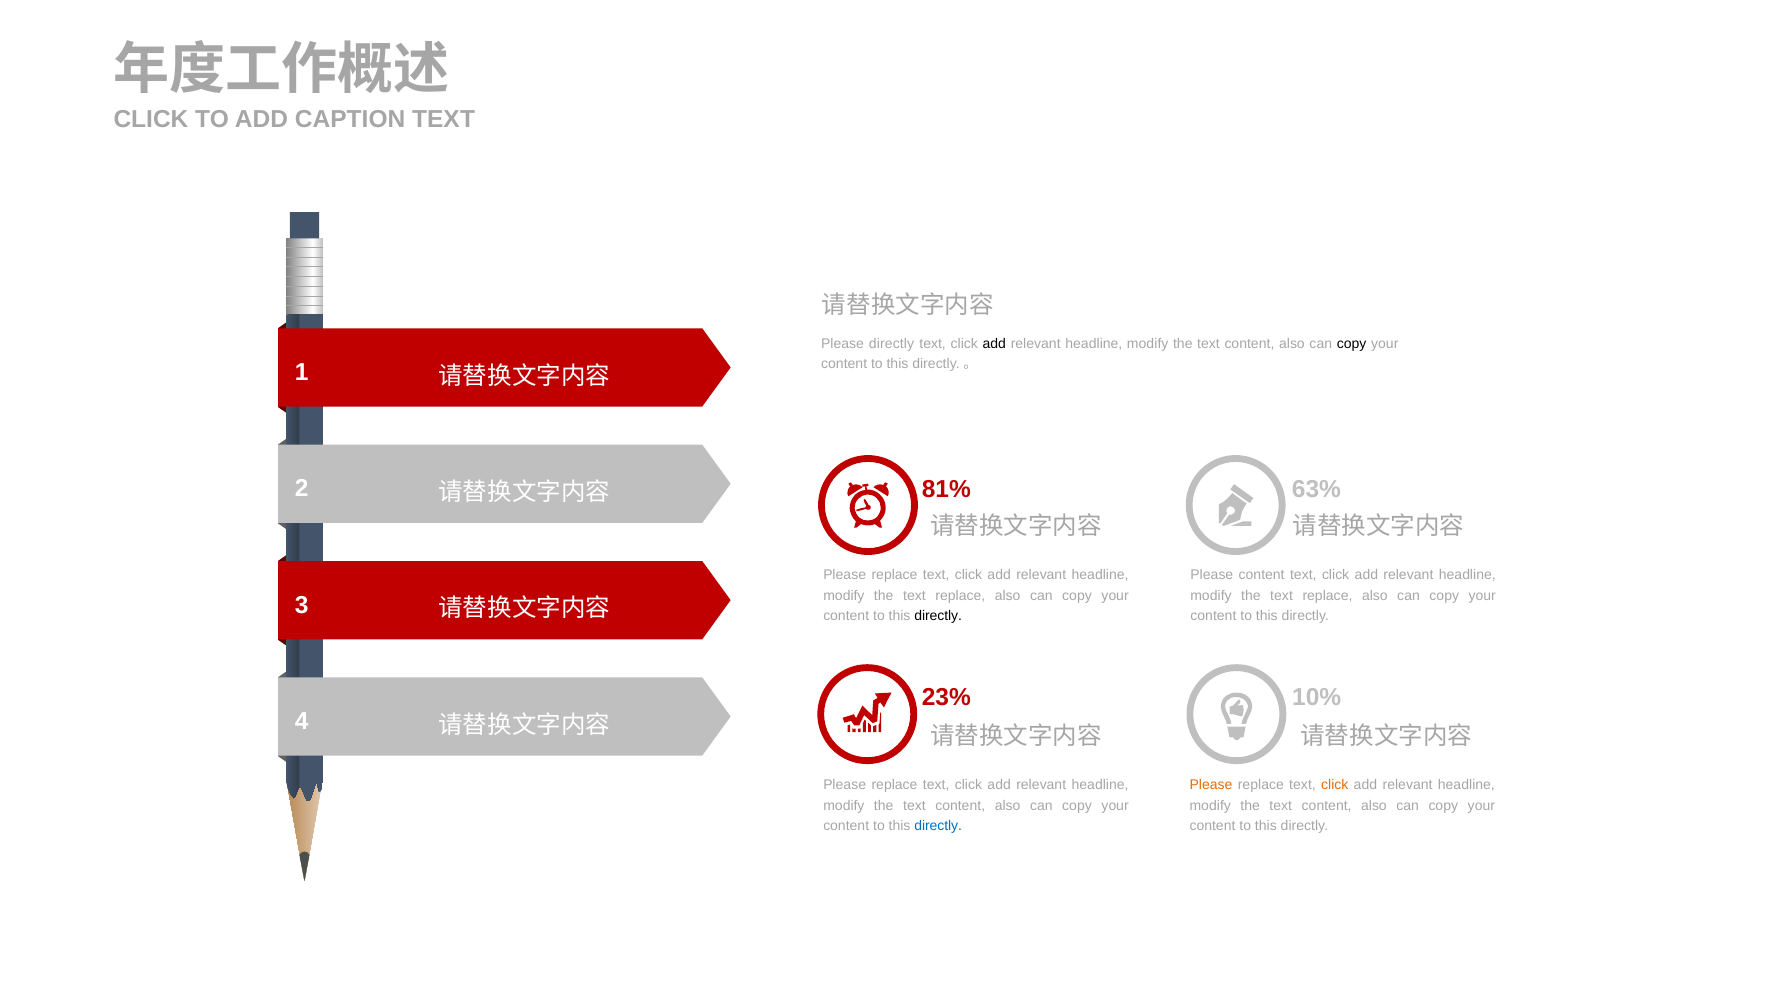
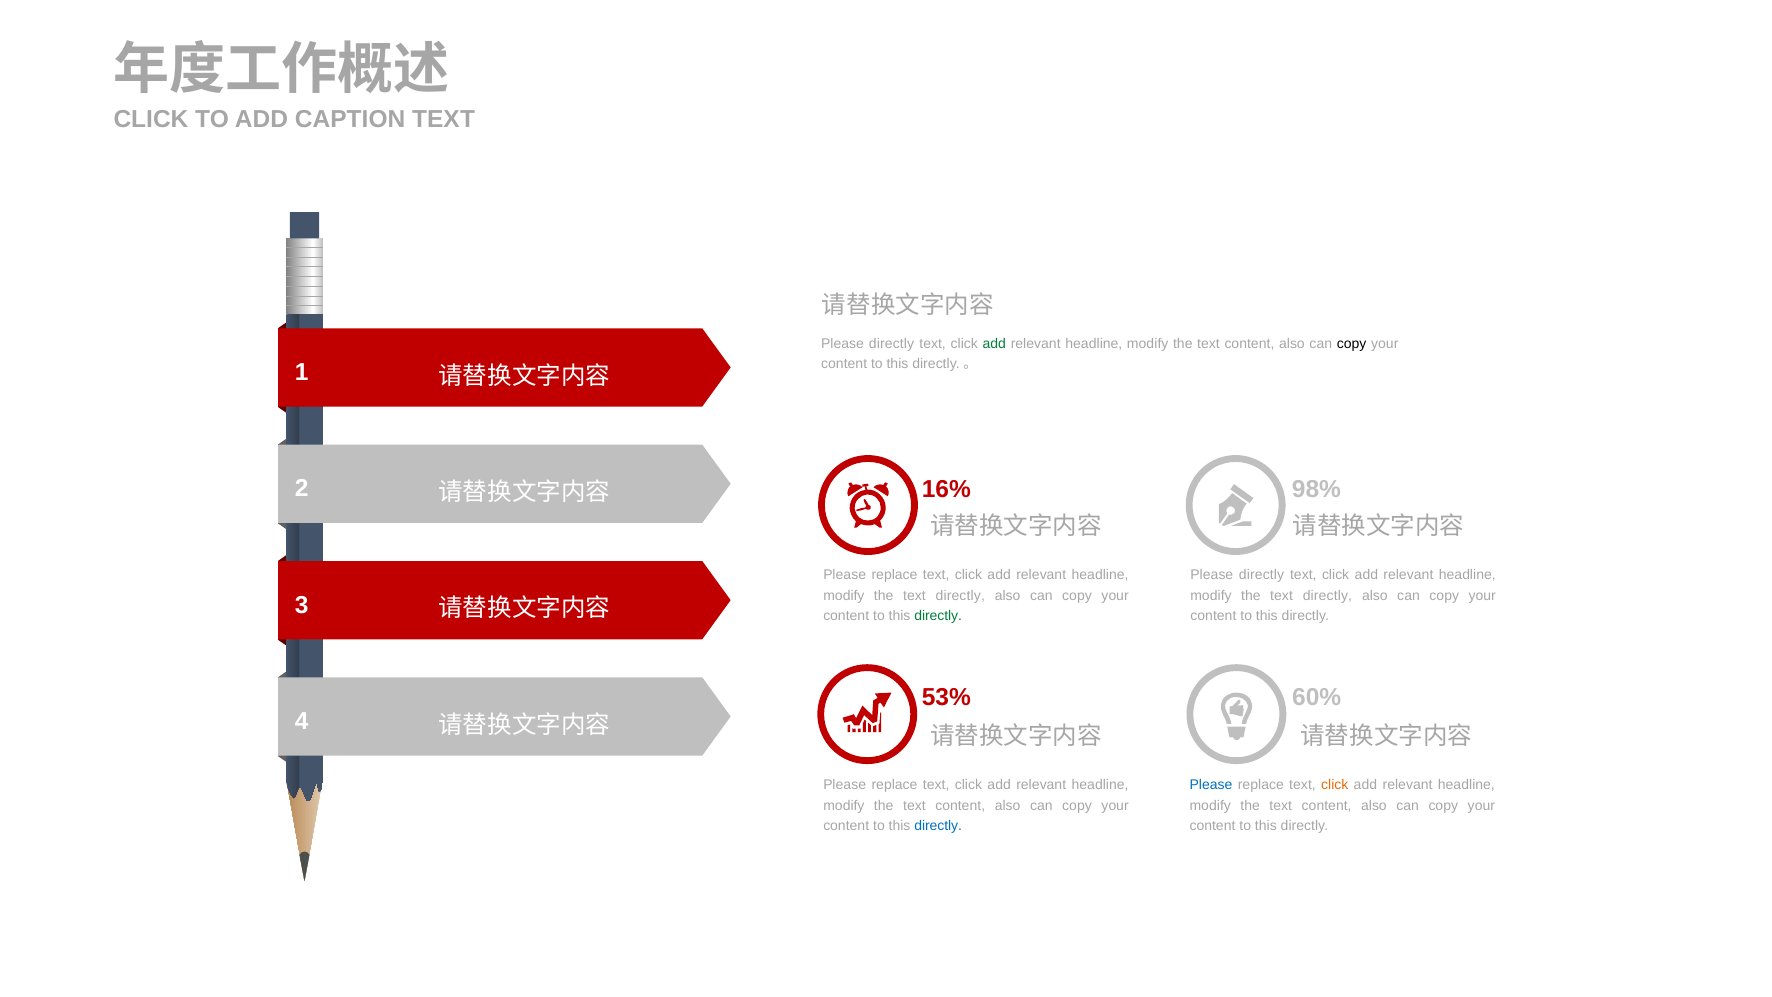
add at (994, 343) colour: black -> green
81%: 81% -> 16%
63%: 63% -> 98%
content at (1262, 575): content -> directly
replace at (960, 595): replace -> directly
replace at (1327, 595): replace -> directly
directly at (938, 615) colour: black -> green
23%: 23% -> 53%
10%: 10% -> 60%
Please at (1211, 785) colour: orange -> blue
